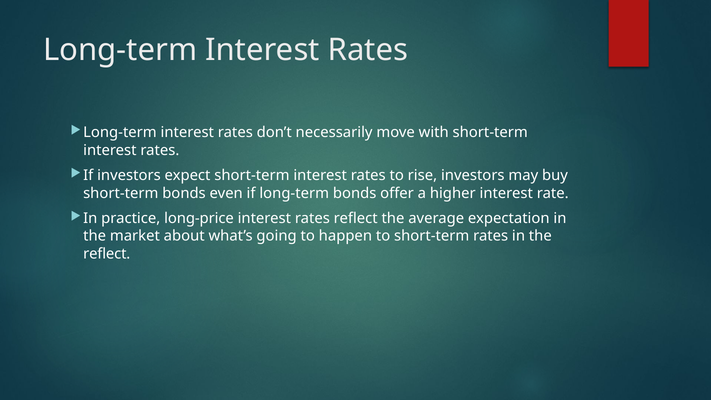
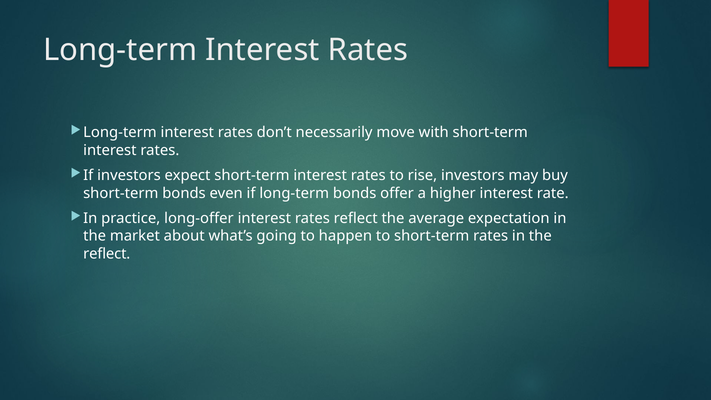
long-price: long-price -> long-offer
